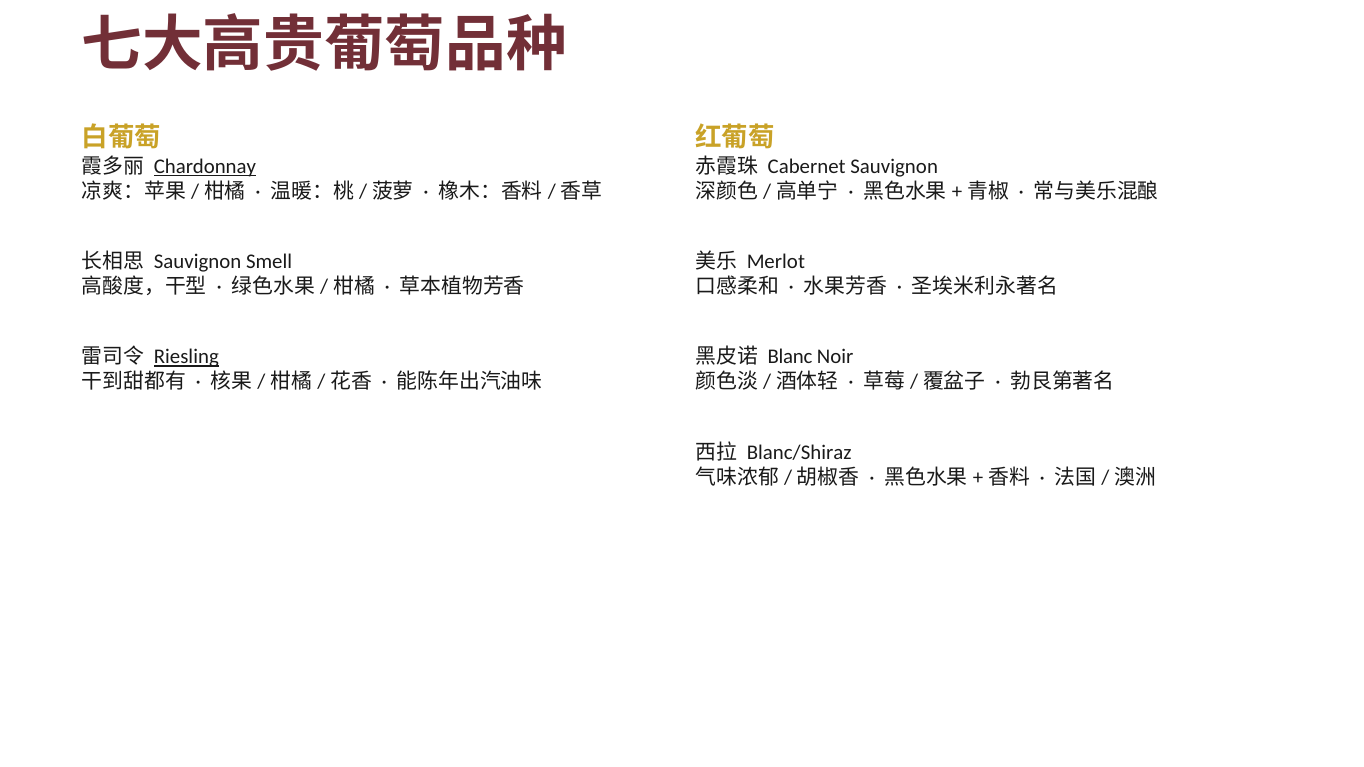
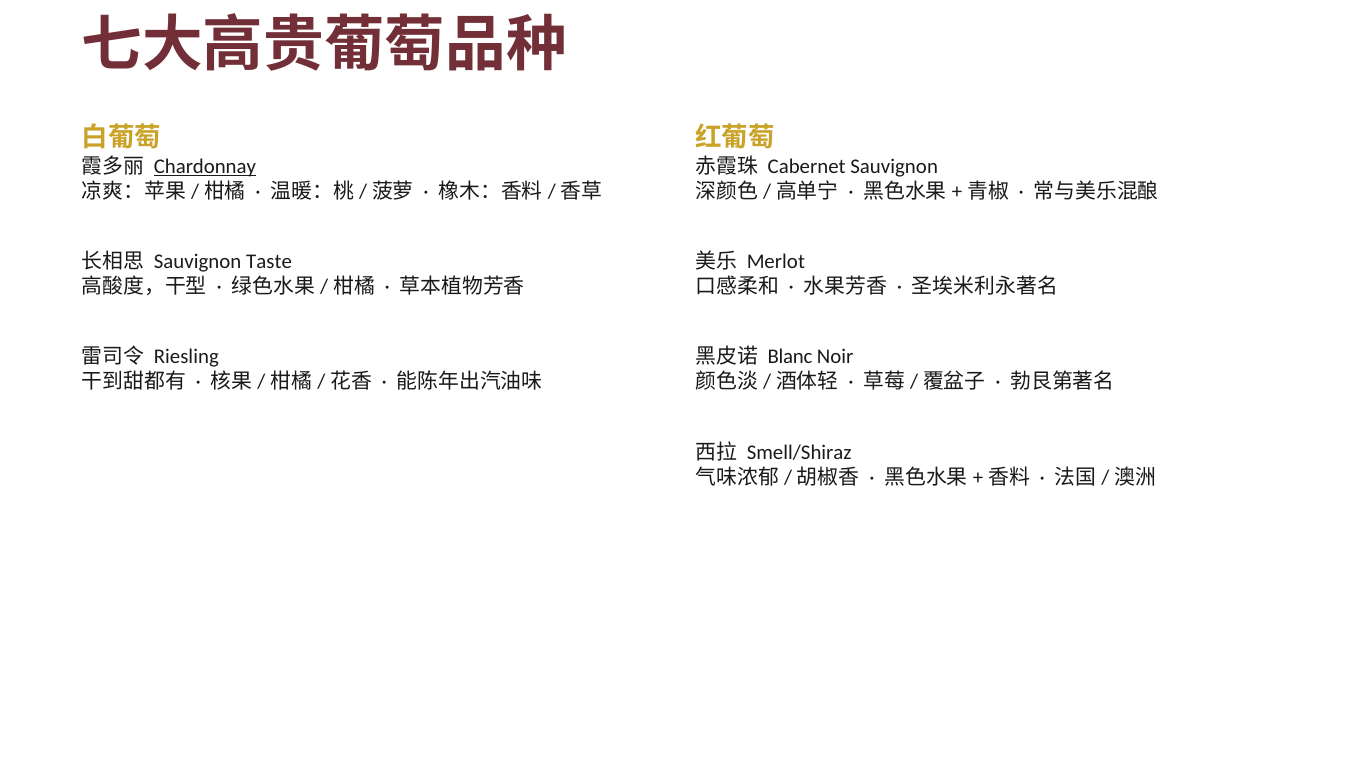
Smell: Smell -> Taste
Riesling underline: present -> none
Blanc/Shiraz: Blanc/Shiraz -> Smell/Shiraz
